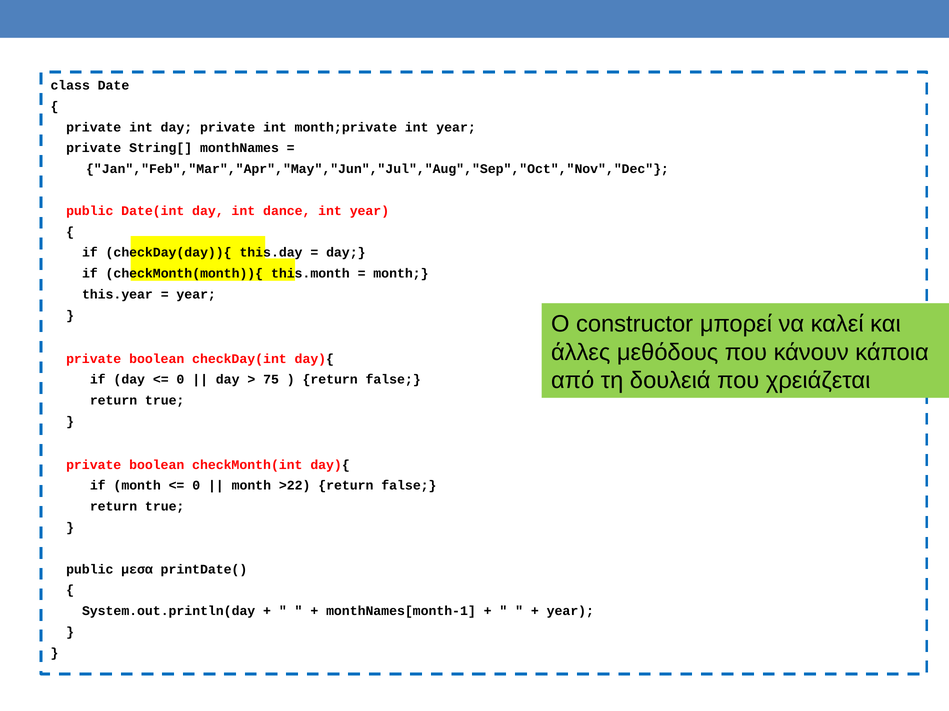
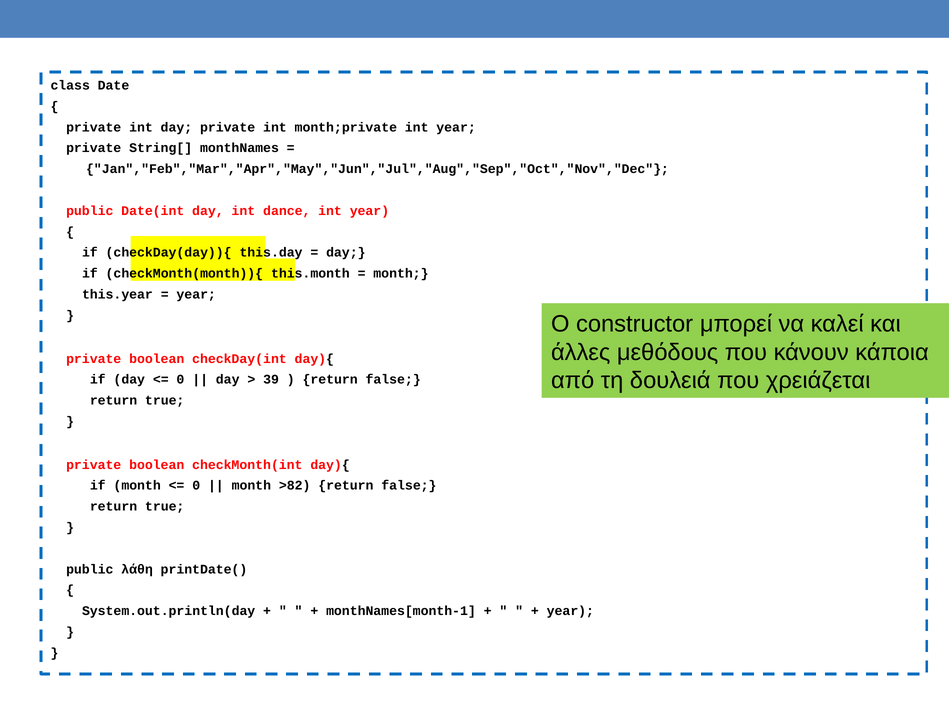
75: 75 -> 39
>22: >22 -> >82
μεσα: μεσα -> λάθη
